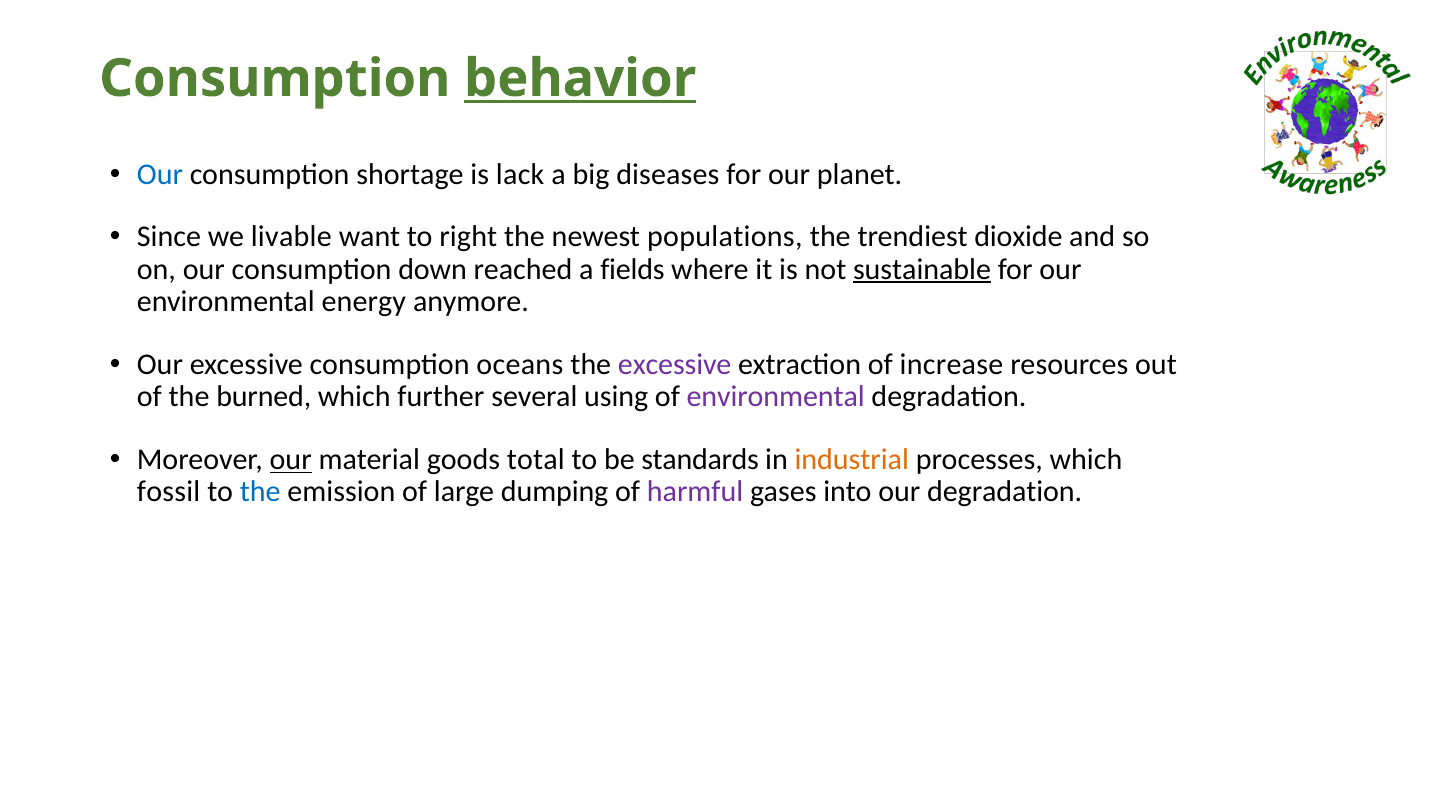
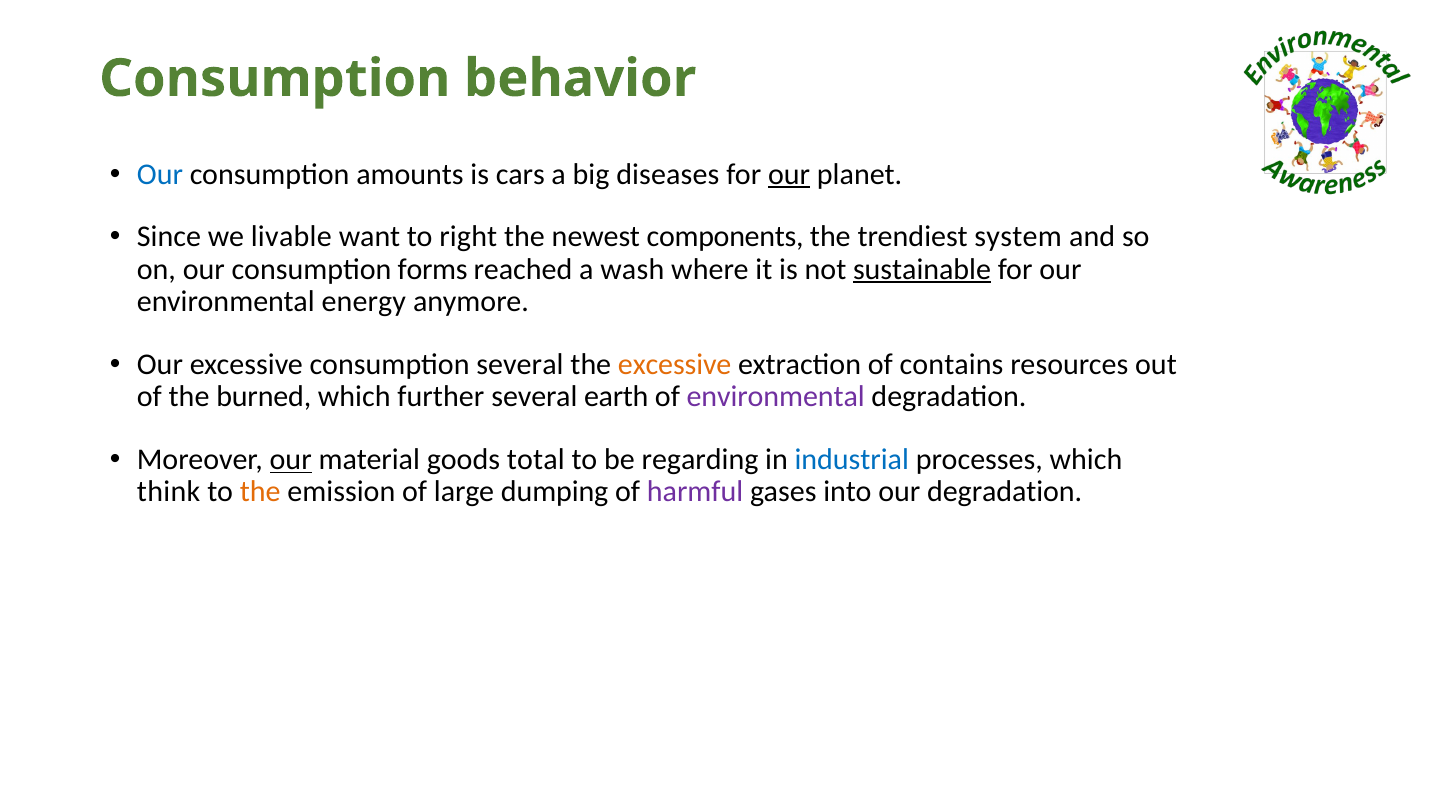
behavior underline: present -> none
shortage: shortage -> amounts
lack: lack -> cars
our at (789, 174) underline: none -> present
populations: populations -> components
dioxide: dioxide -> system
down: down -> forms
fields: fields -> wash
consumption oceans: oceans -> several
excessive at (675, 364) colour: purple -> orange
increase: increase -> contains
using: using -> earth
standards: standards -> regarding
industrial colour: orange -> blue
fossil: fossil -> think
the at (260, 492) colour: blue -> orange
